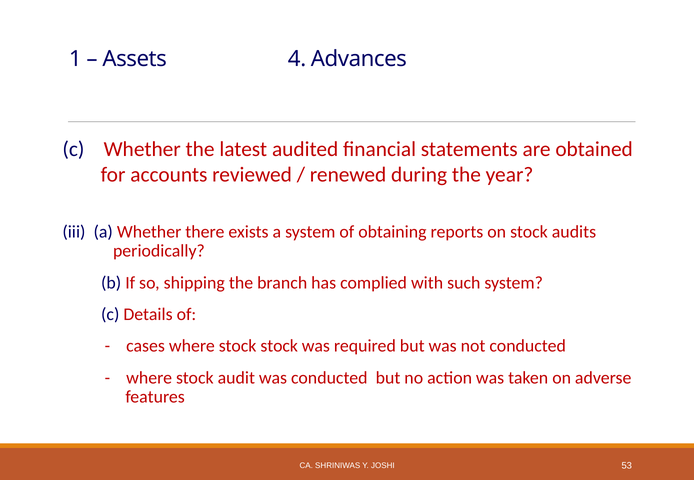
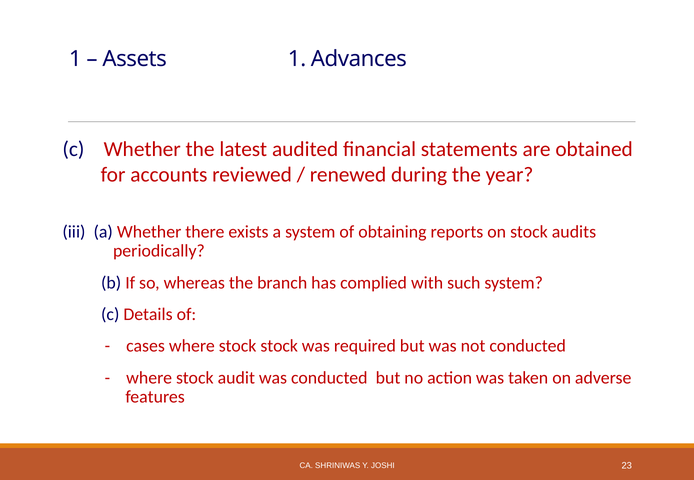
Assets 4: 4 -> 1
shipping: shipping -> whereas
53: 53 -> 23
